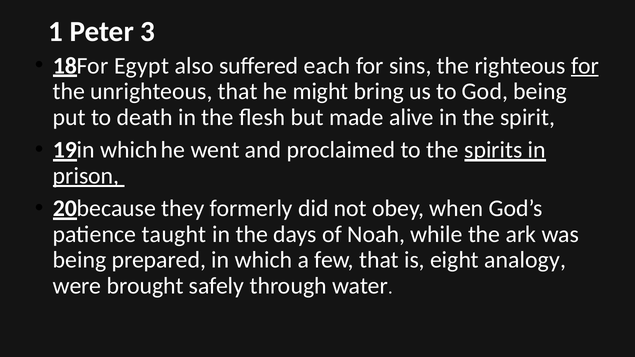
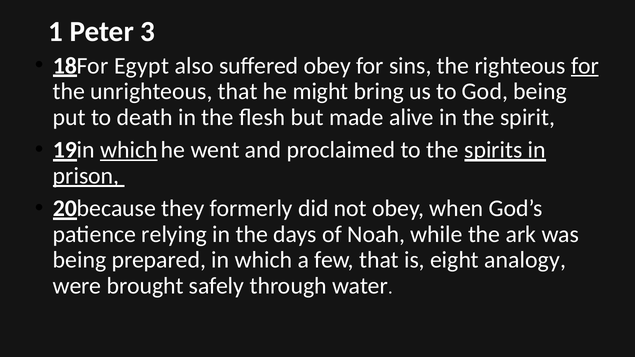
suffered each: each -> obey
which at (129, 150) underline: none -> present
taught: taught -> relying
